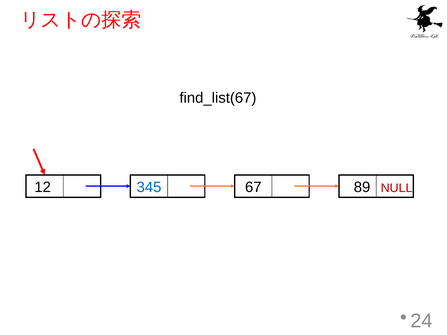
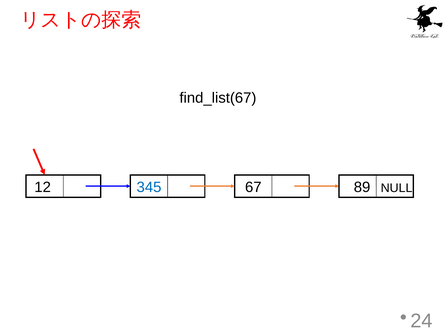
NULL colour: red -> black
